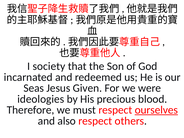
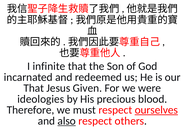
society: society -> infinite
Seas at (34, 88): Seas -> That
also underline: none -> present
